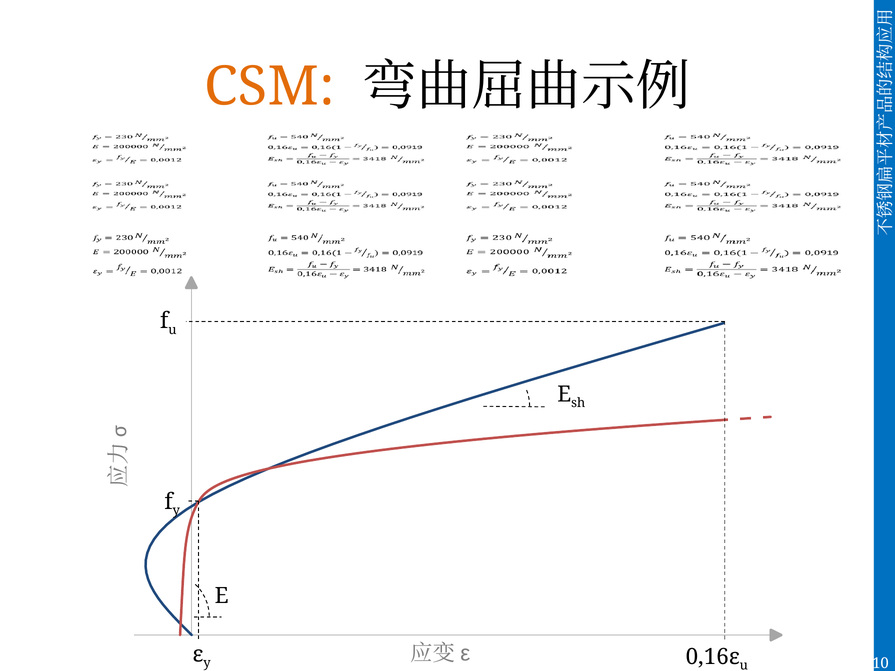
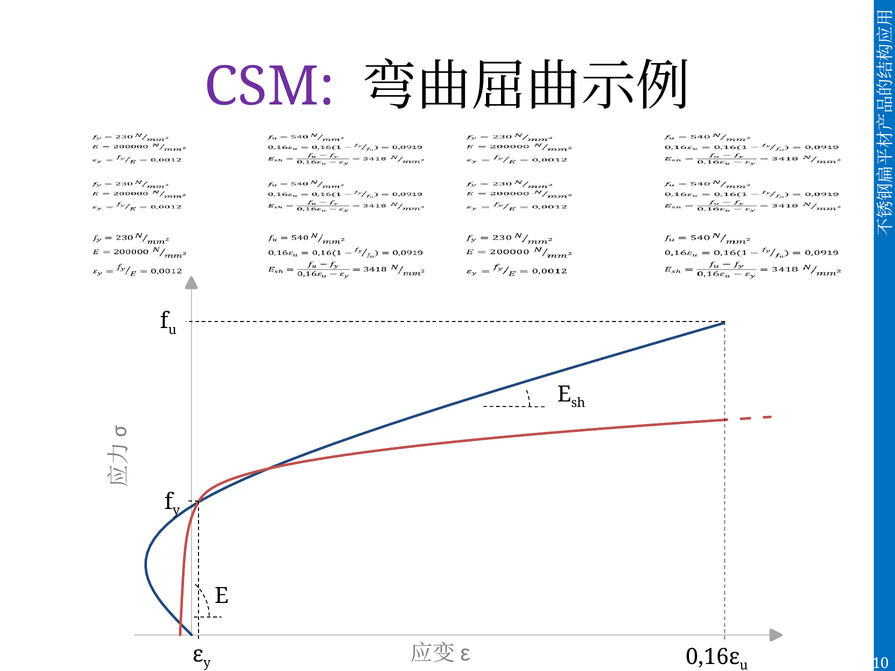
CSM colour: orange -> purple
